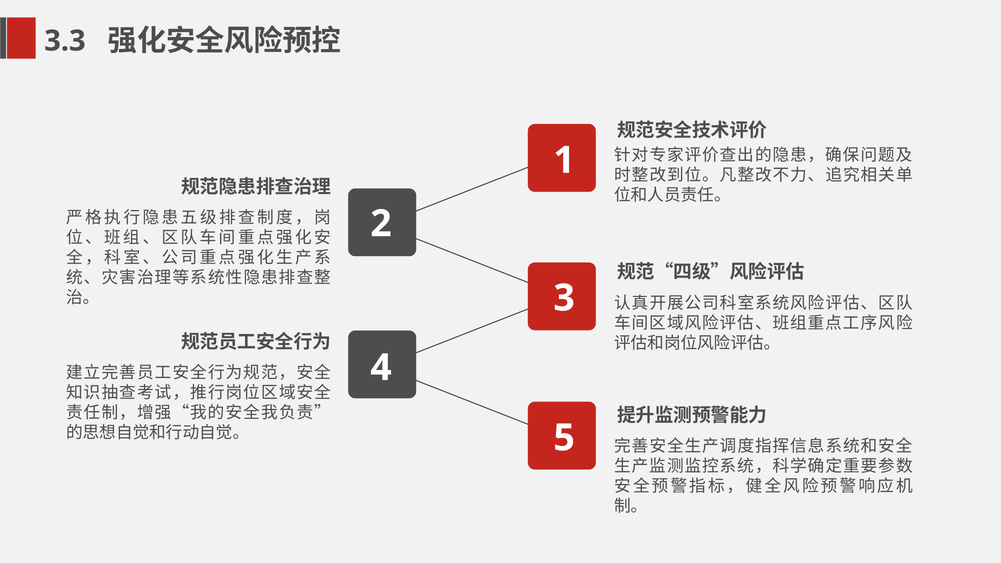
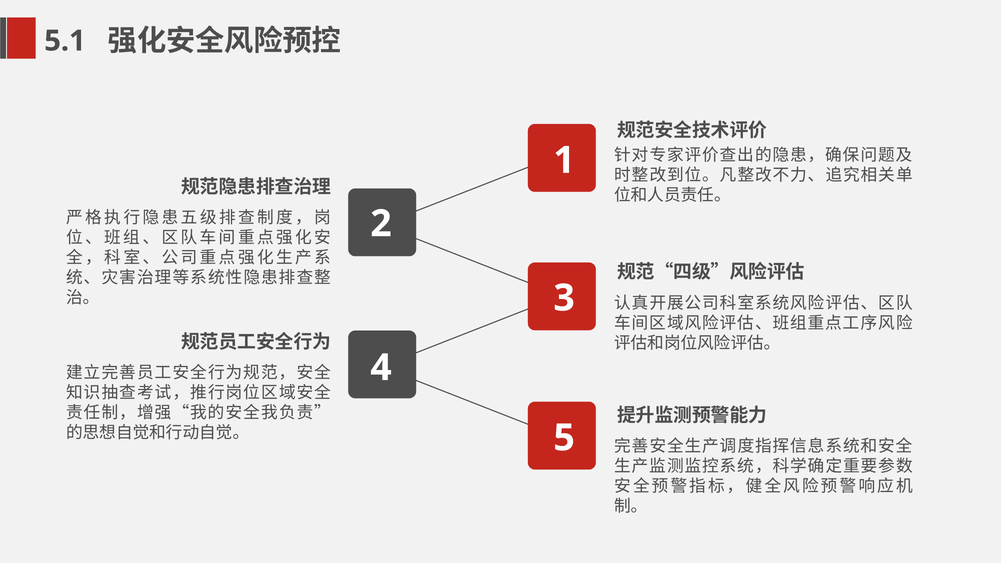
3.3: 3.3 -> 5.1
